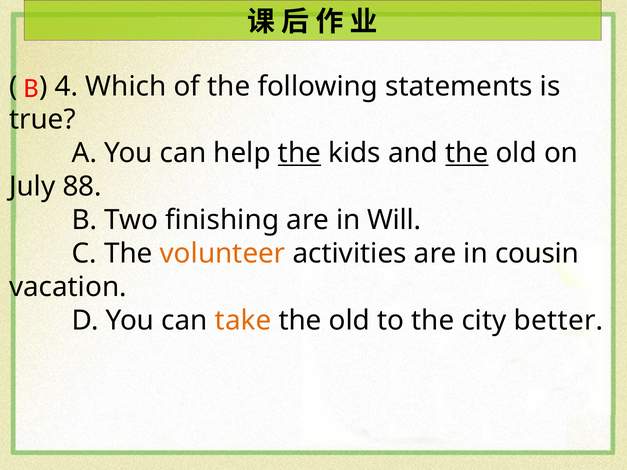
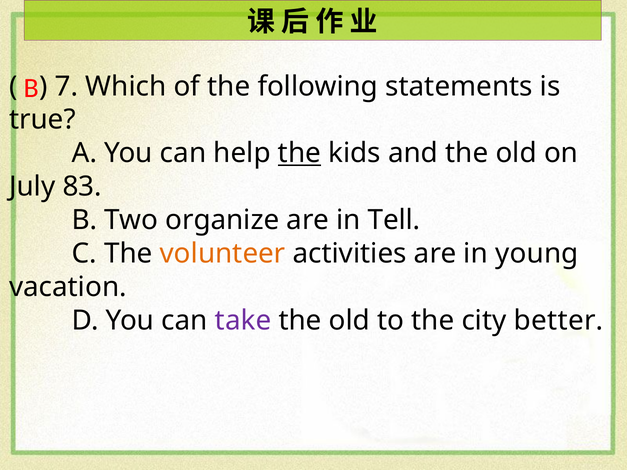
4: 4 -> 7
the at (467, 153) underline: present -> none
88: 88 -> 83
finishing: finishing -> organize
Will: Will -> Tell
cousin: cousin -> young
take colour: orange -> purple
